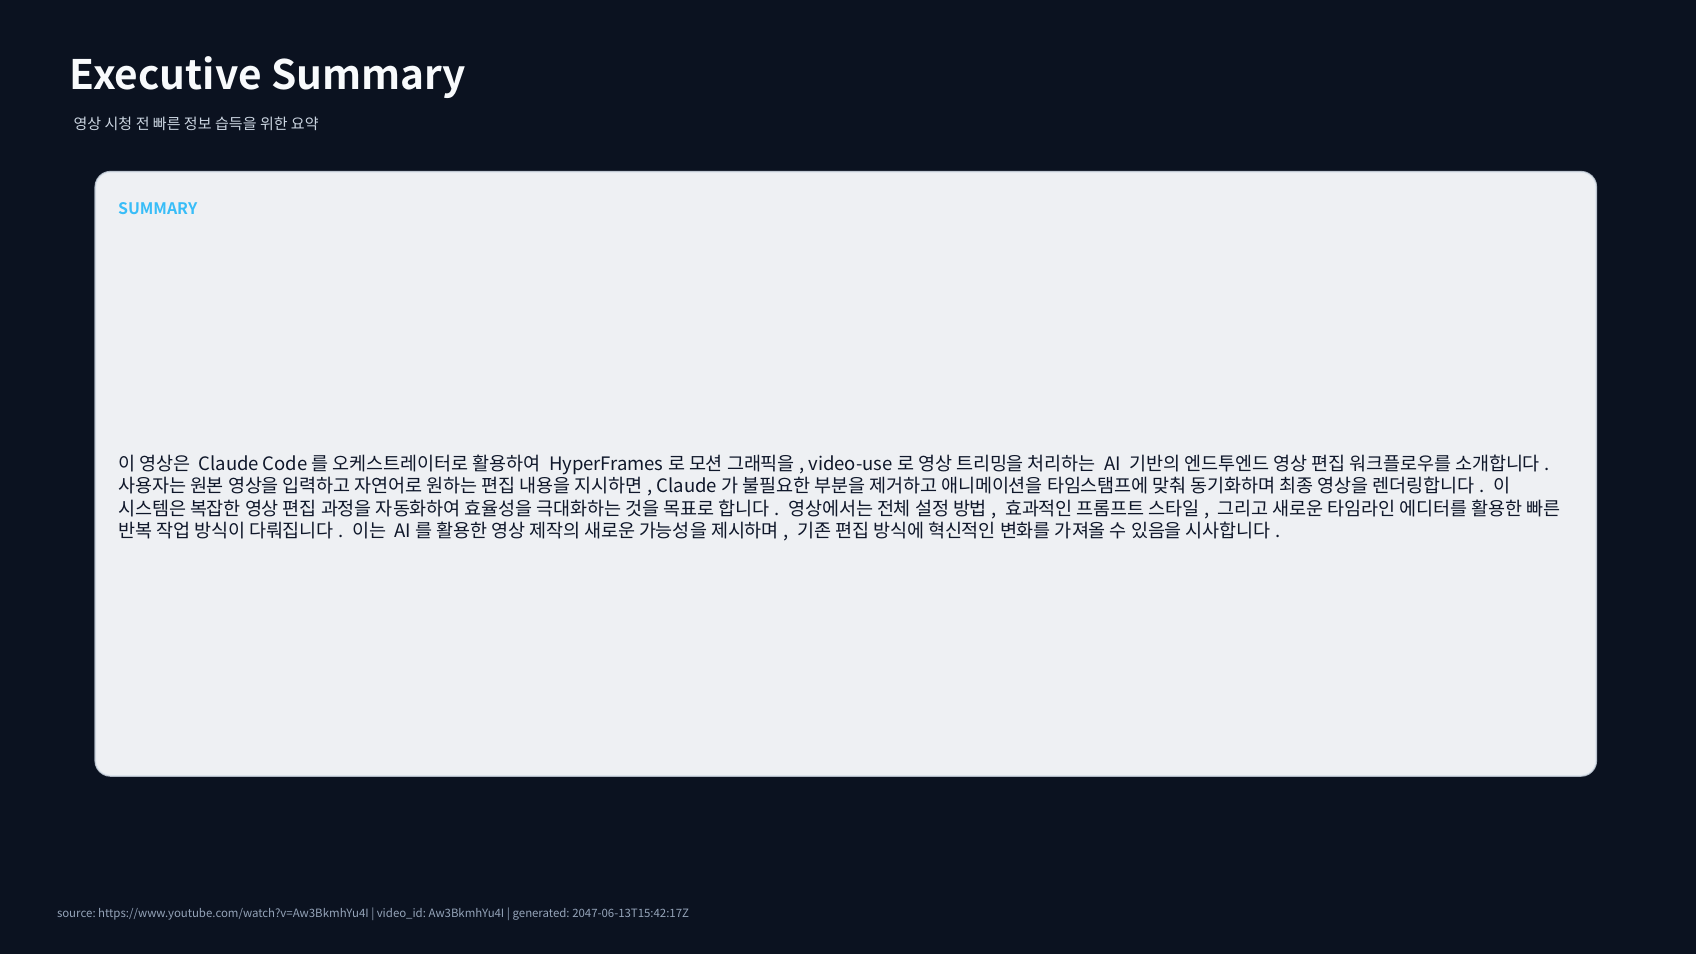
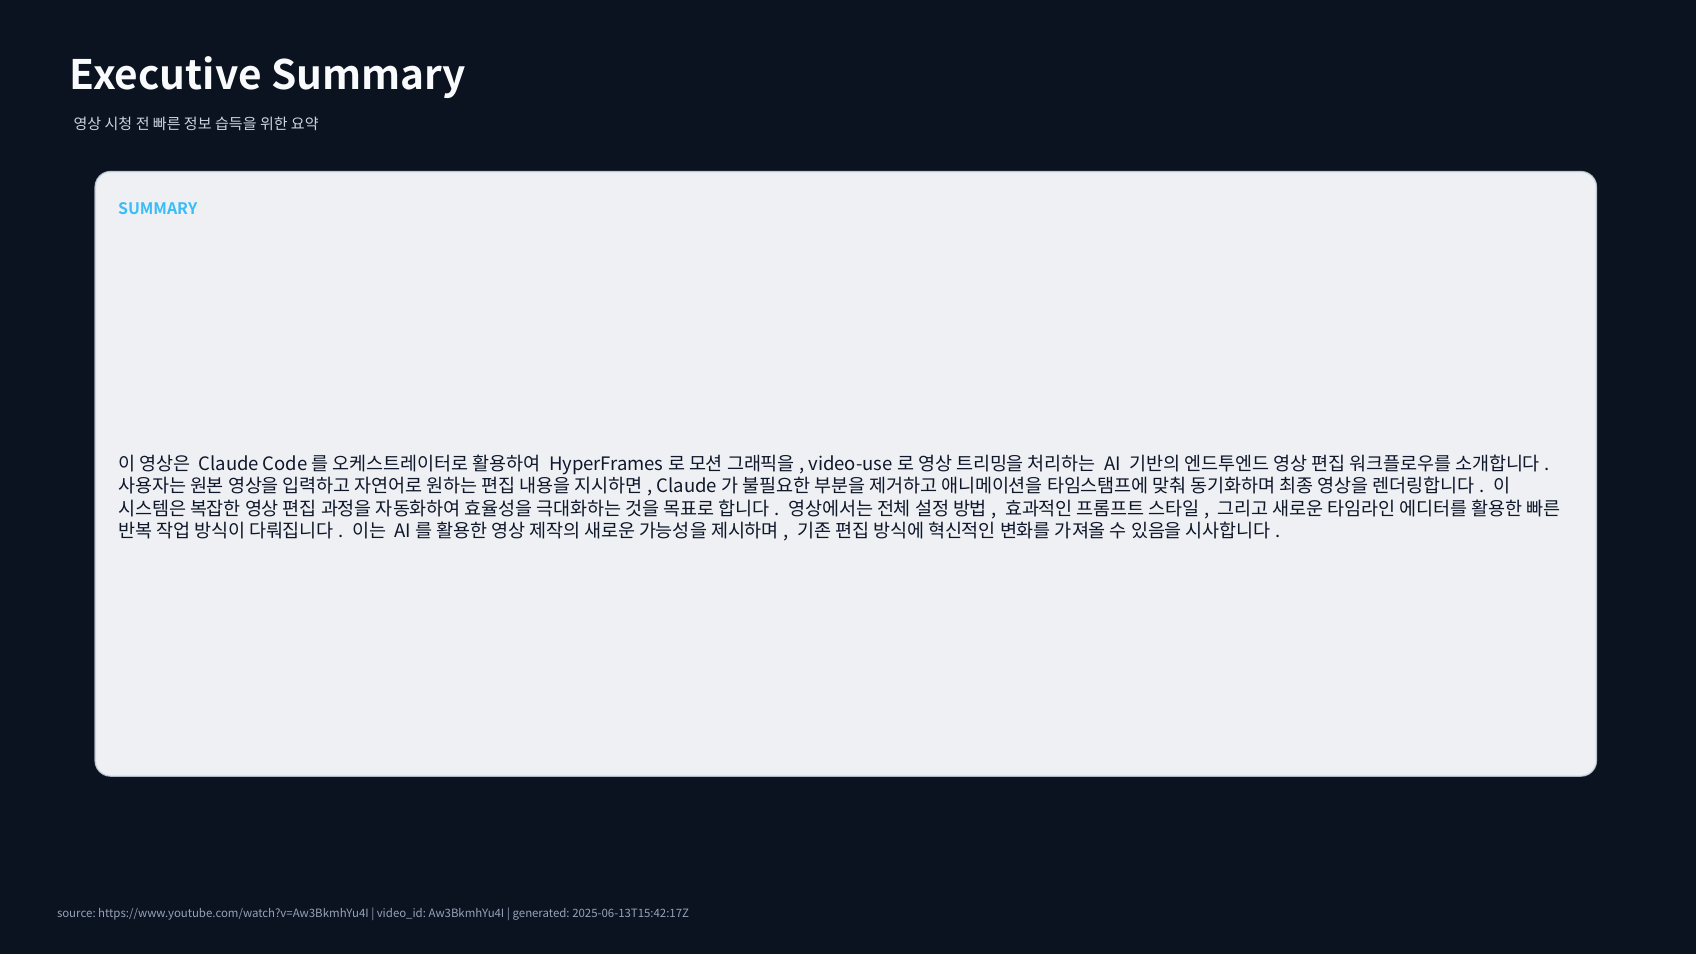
2047-06-13T15:42:17Z: 2047-06-13T15:42:17Z -> 2025-06-13T15:42:17Z
